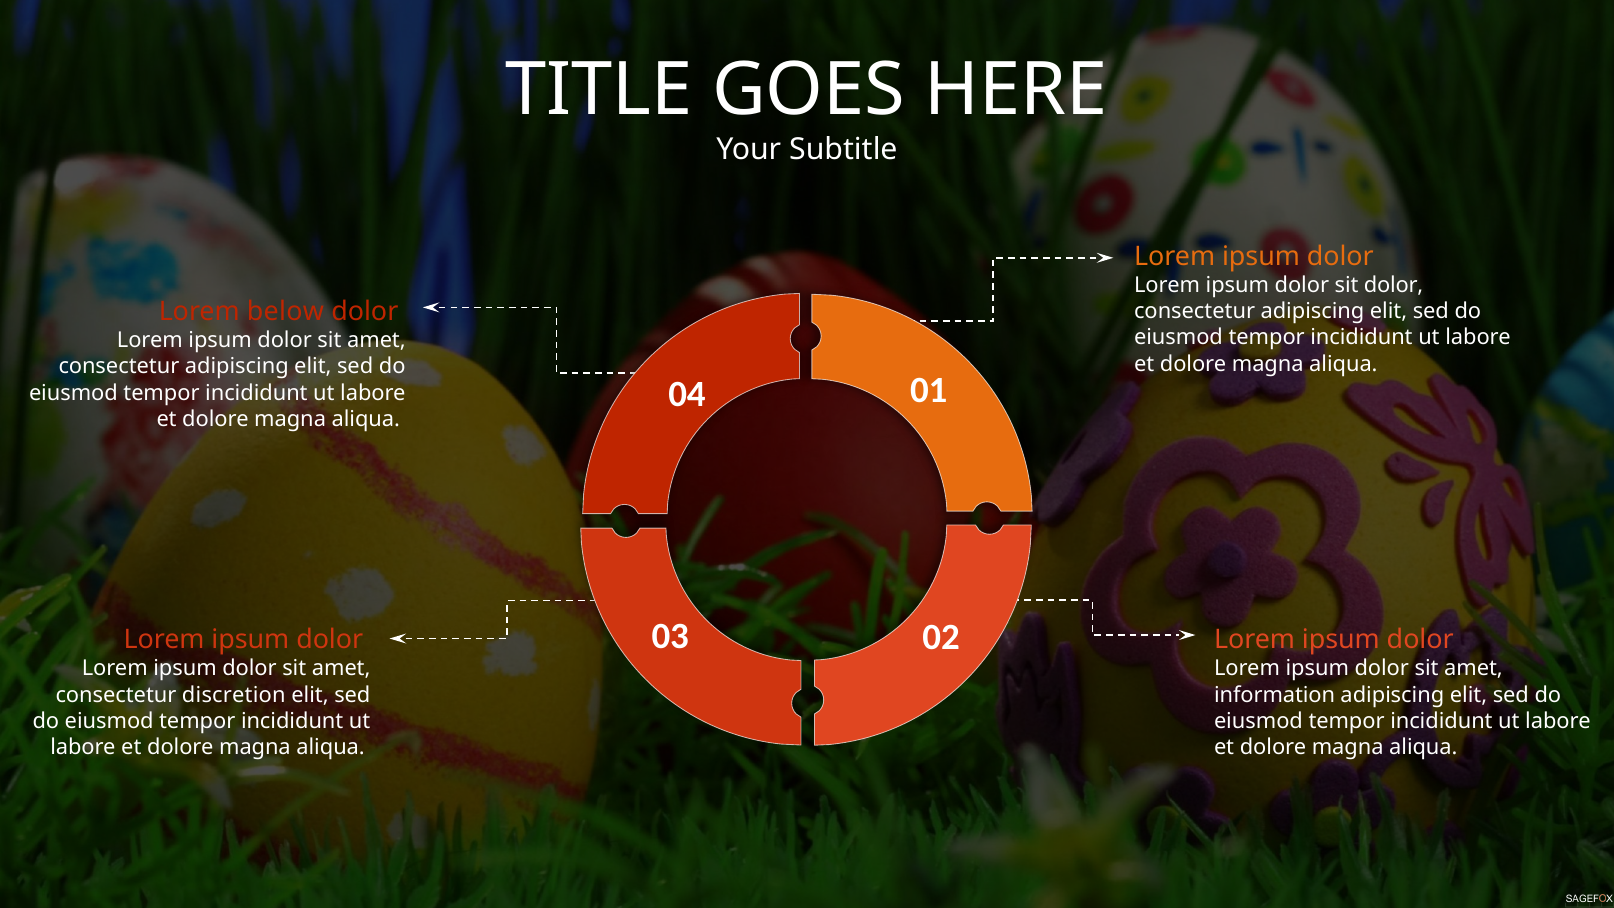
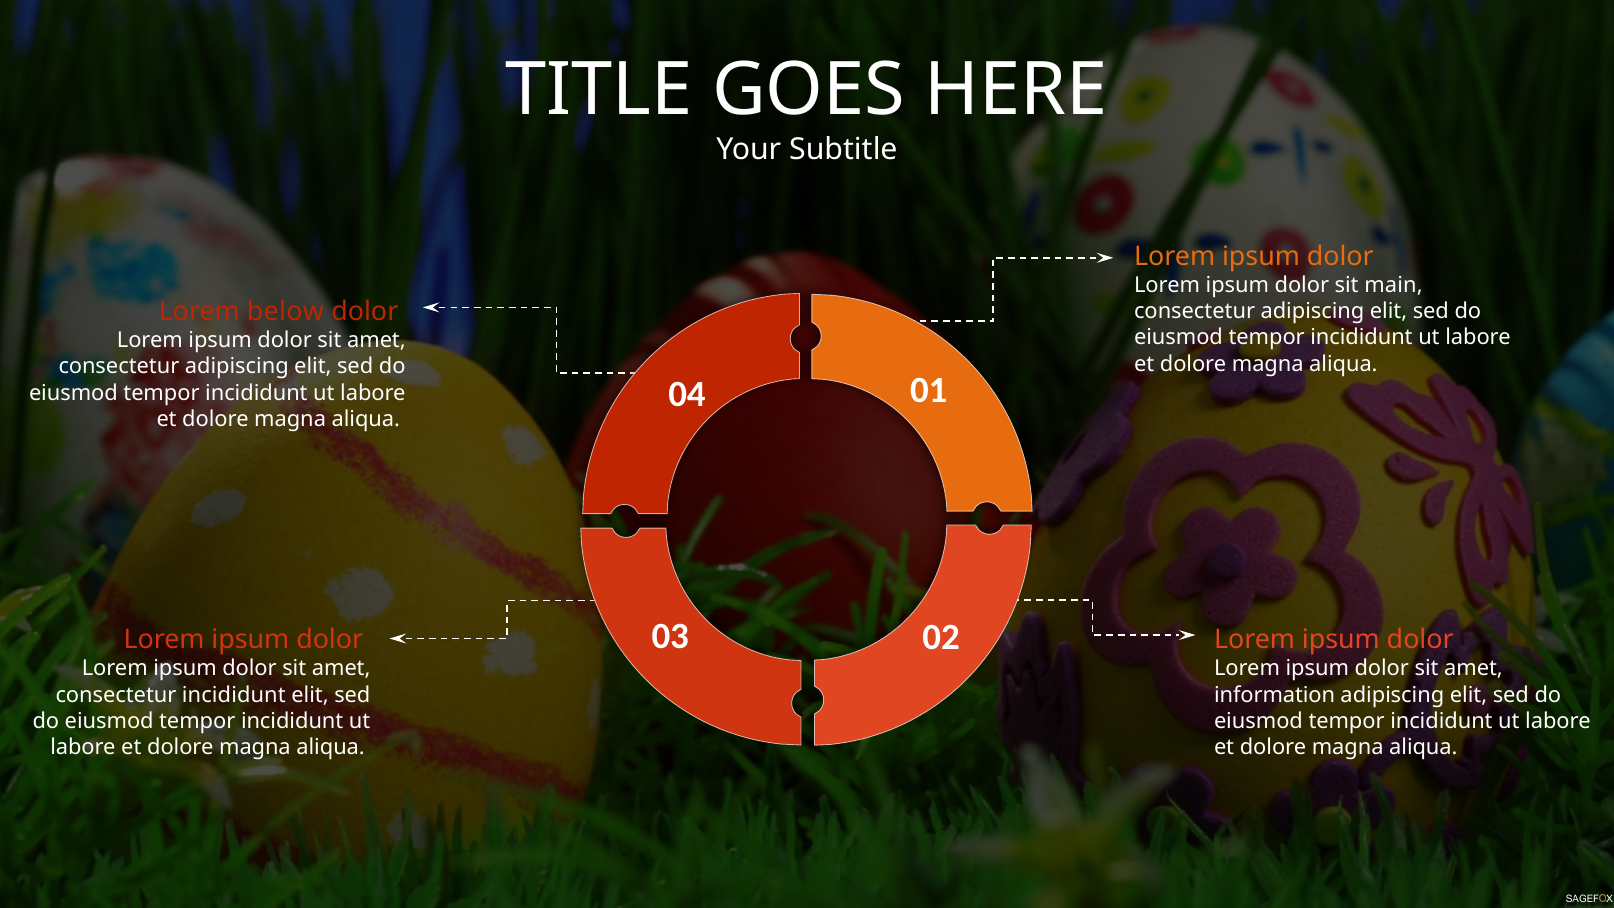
sit dolor: dolor -> main
consectetur discretion: discretion -> incididunt
